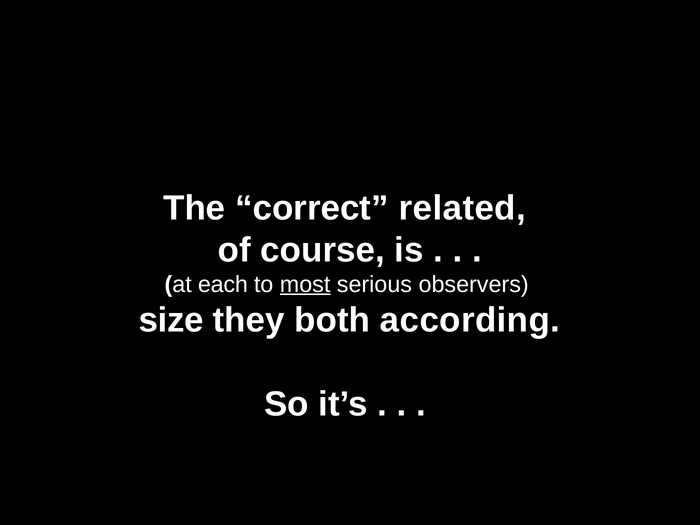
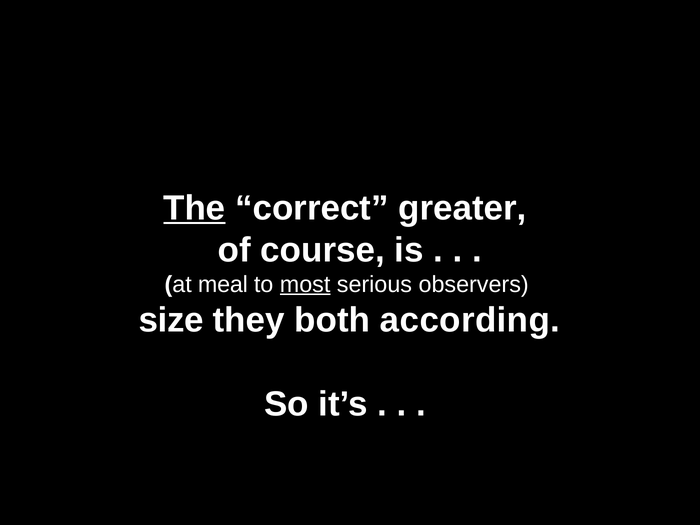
The underline: none -> present
related: related -> greater
each: each -> meal
